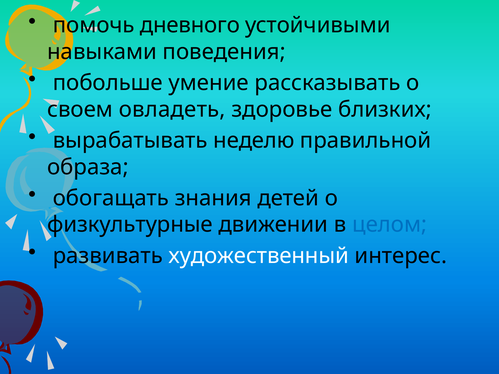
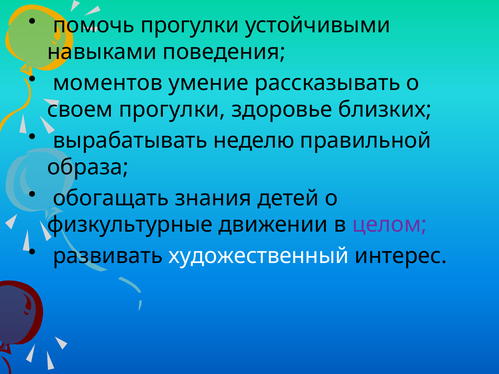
помочь дневного: дневного -> прогулки
побольше: побольше -> моментов
своем овладеть: овладеть -> прогулки
целом colour: blue -> purple
